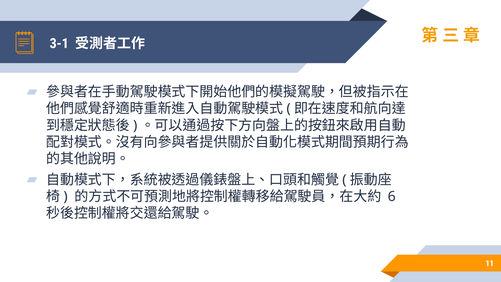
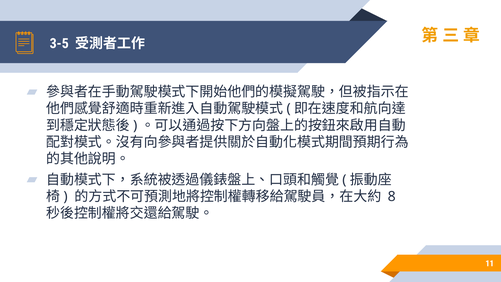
3-1: 3-1 -> 3-5
6: 6 -> 8
